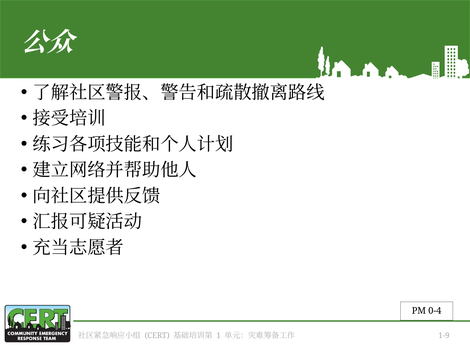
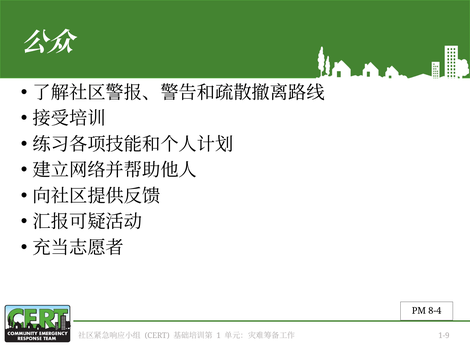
0-4: 0-4 -> 8-4
